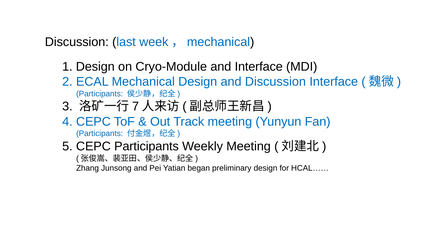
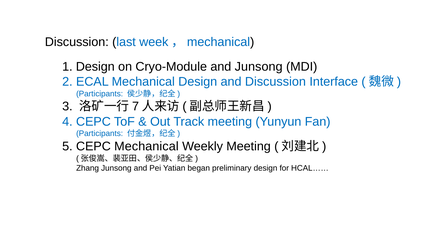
and Interface: Interface -> Junsong
CEPC Participants: Participants -> Mechanical
